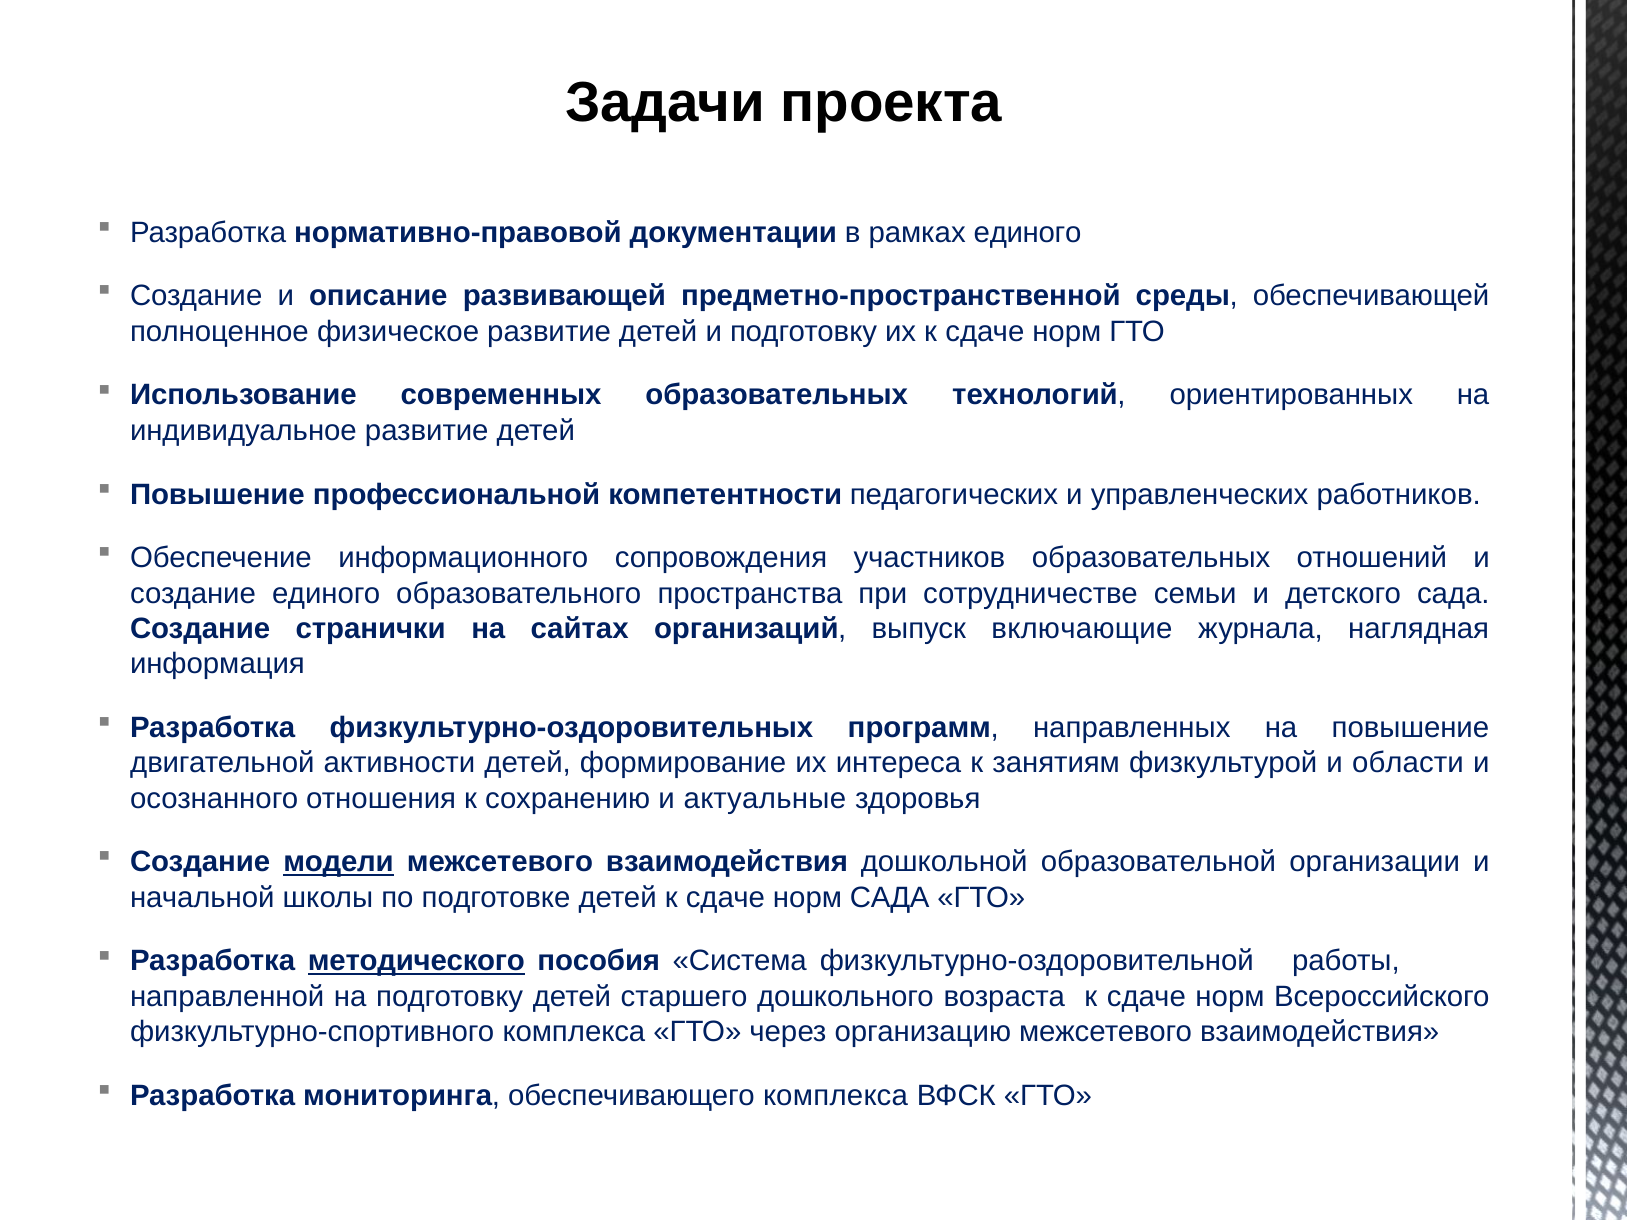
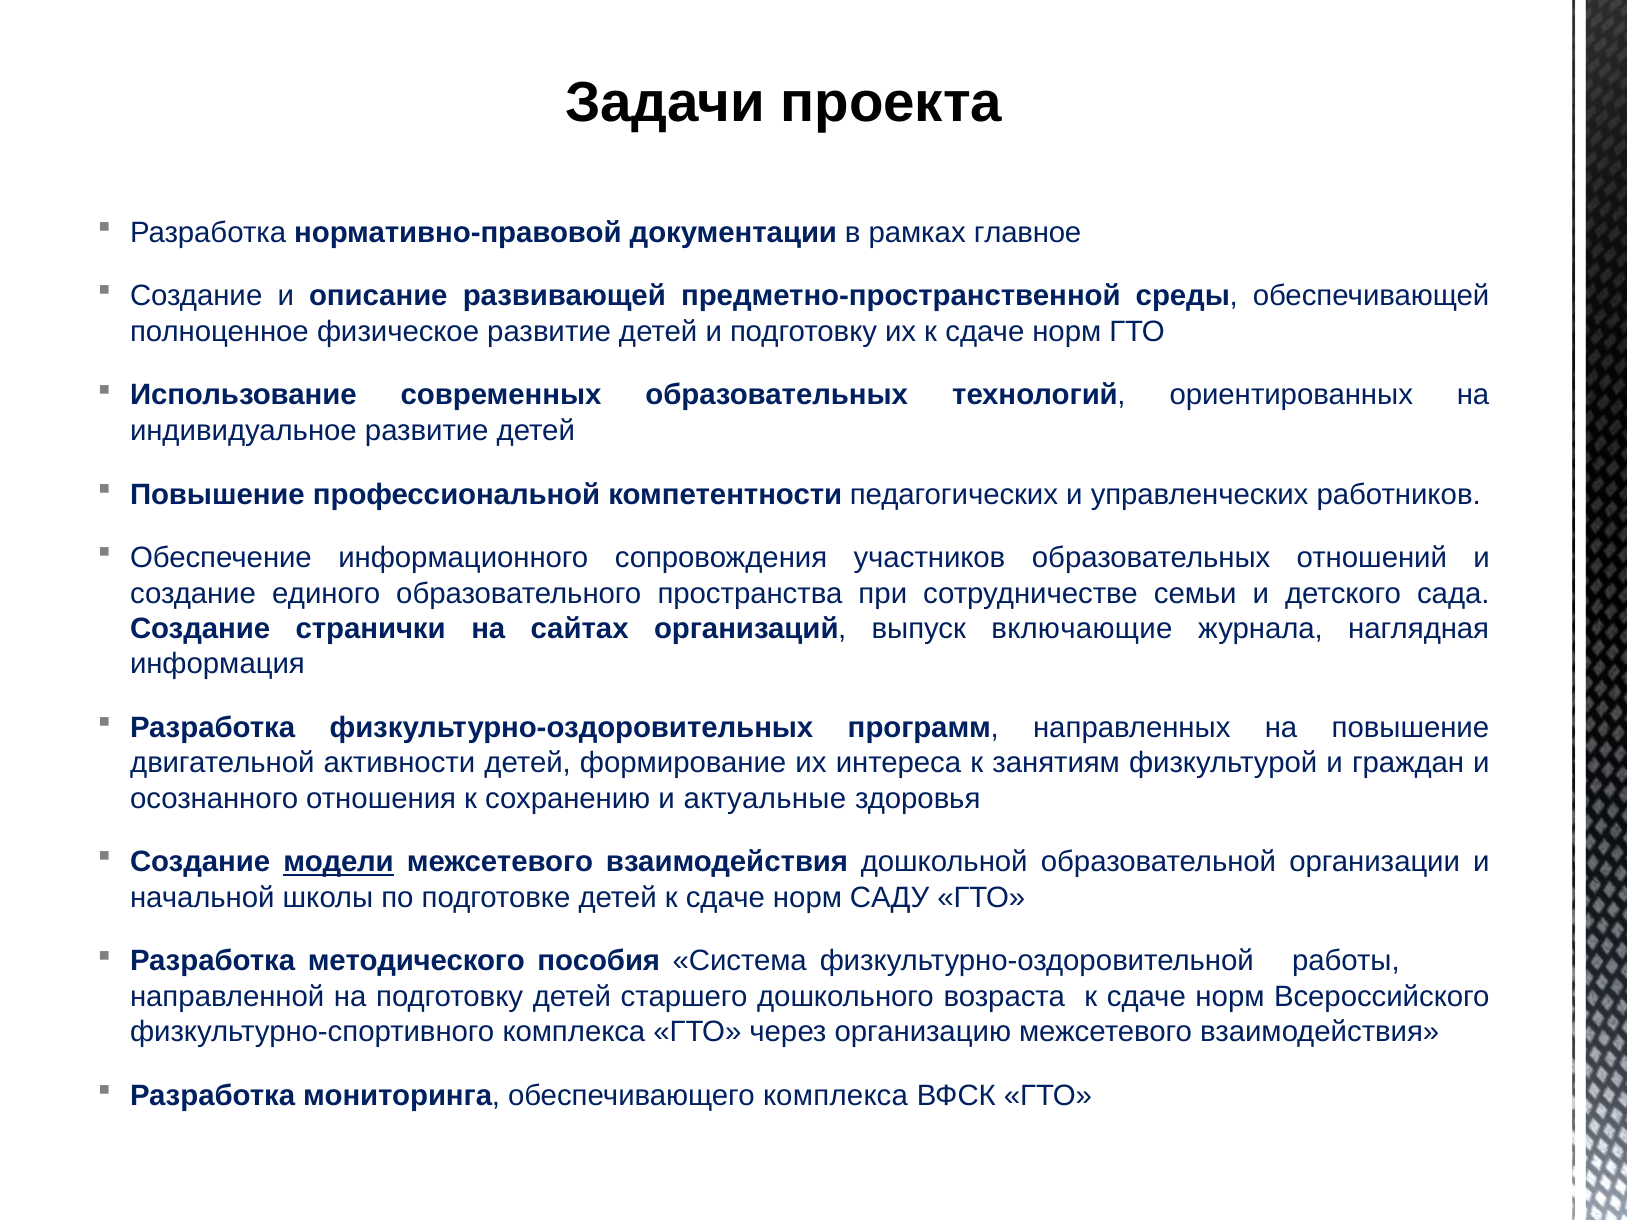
рамках единого: единого -> главное
области: области -> граждан
норм САДА: САДА -> САДУ
методического underline: present -> none
